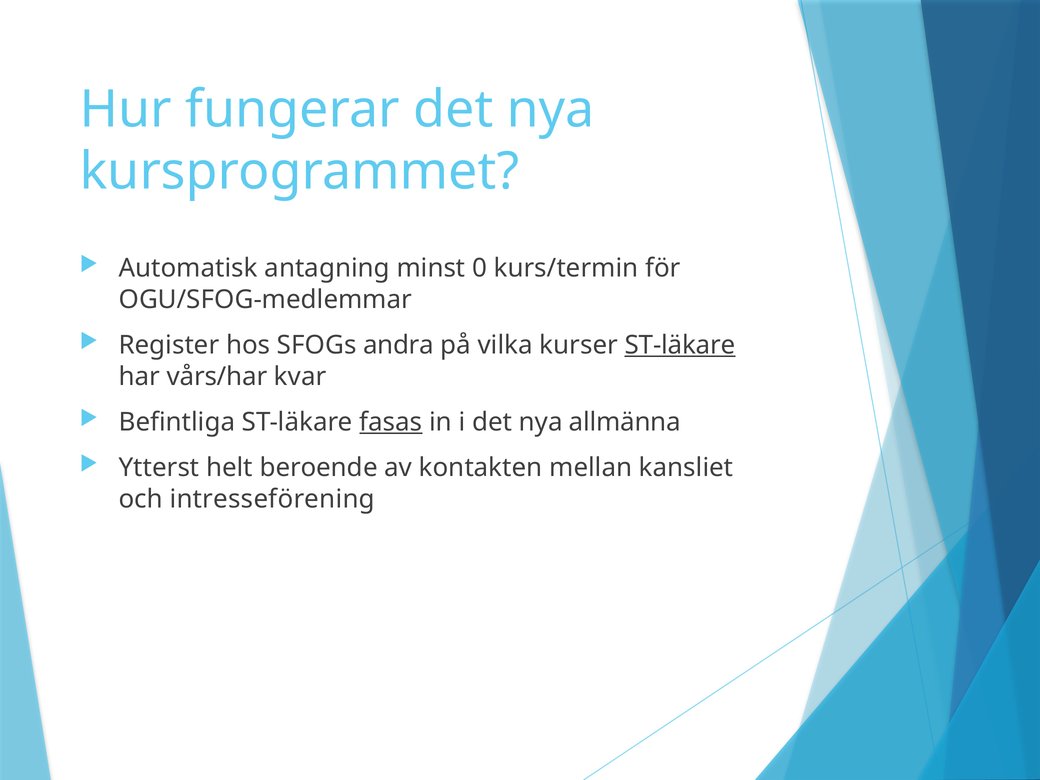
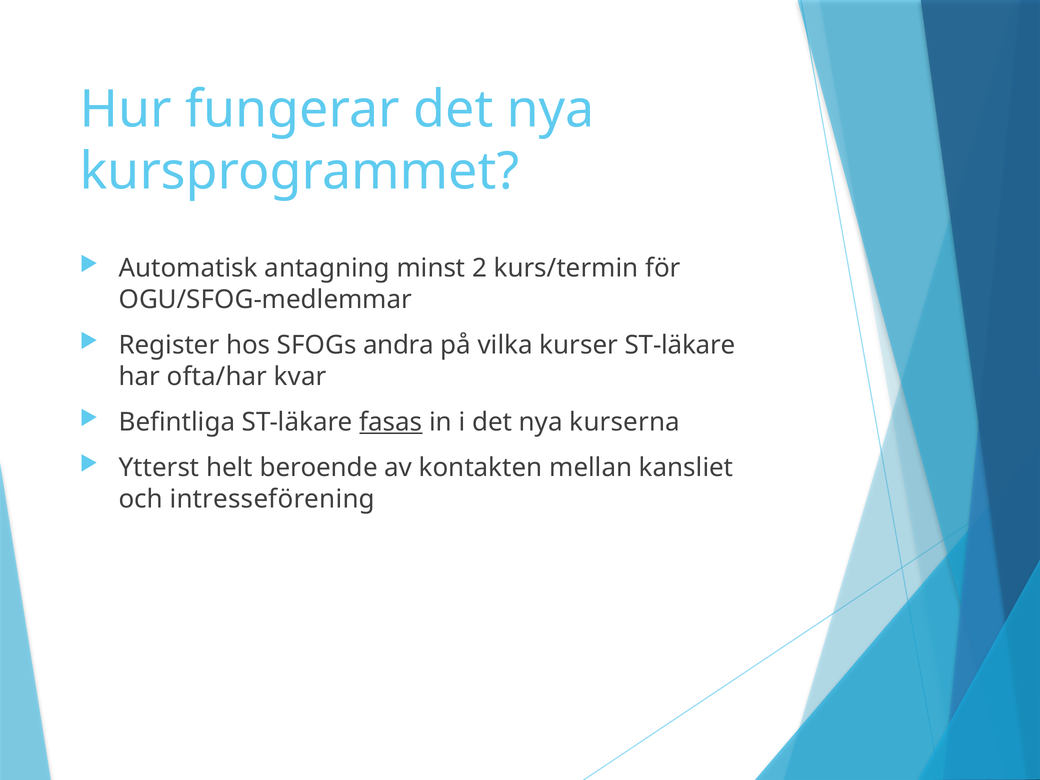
0: 0 -> 2
ST-läkare at (680, 345) underline: present -> none
vårs/har: vårs/har -> ofta/har
allmänna: allmänna -> kurserna
